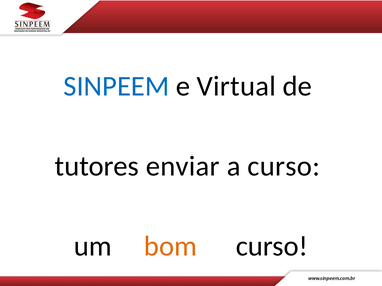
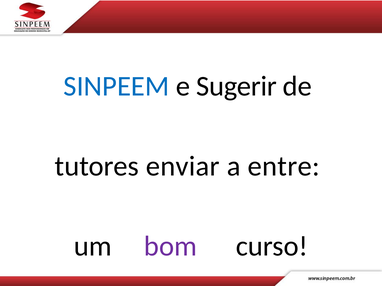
Virtual: Virtual -> Sugerir
a curso: curso -> entre
bom colour: orange -> purple
